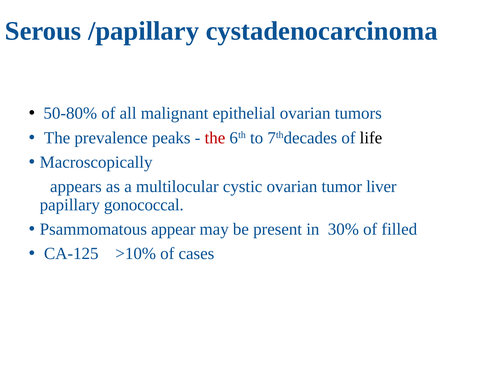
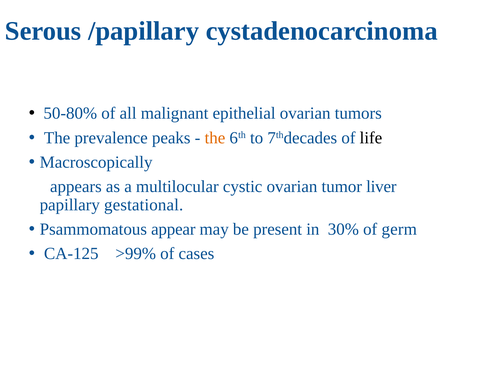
the at (215, 138) colour: red -> orange
gonococcal: gonococcal -> gestational
filled: filled -> germ
>10%: >10% -> >99%
